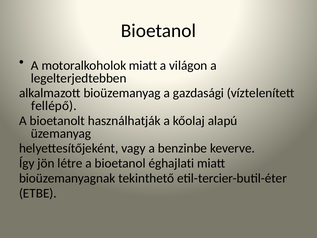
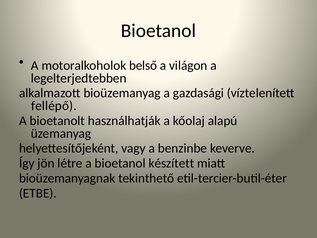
motoralkoholok miatt: miatt -> belső
éghajlati: éghajlati -> készített
